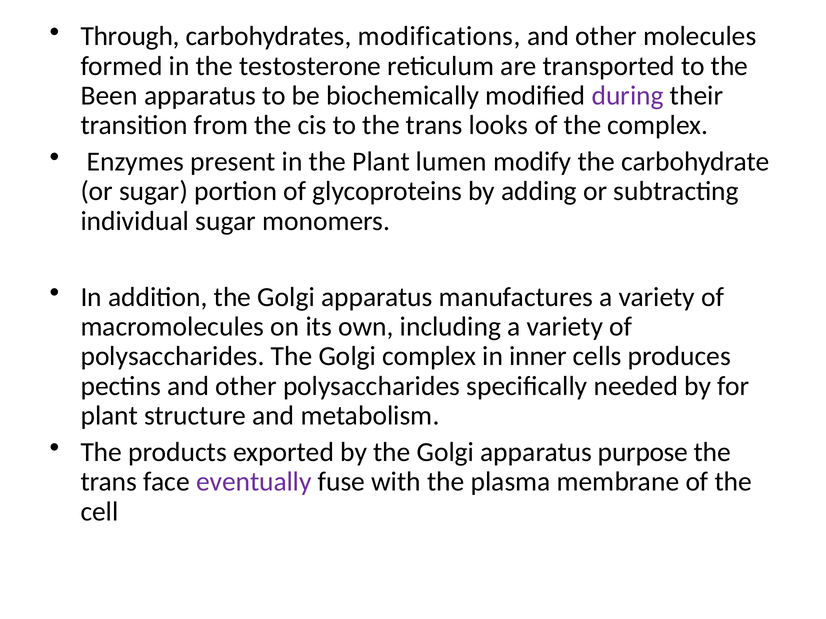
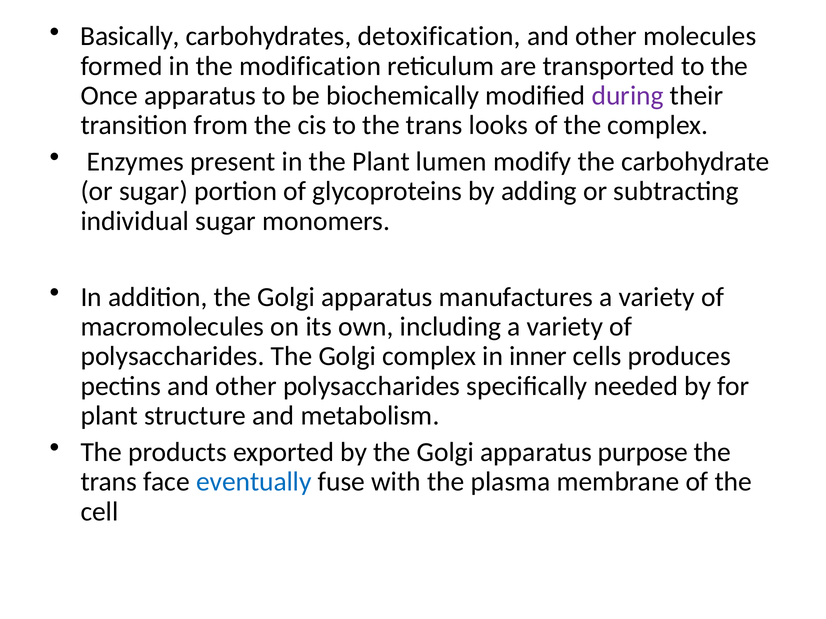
Through: Through -> Basically
modifications: modifications -> detoxification
testosterone: testosterone -> modification
Been: Been -> Once
eventually colour: purple -> blue
